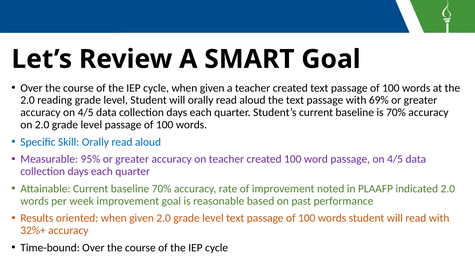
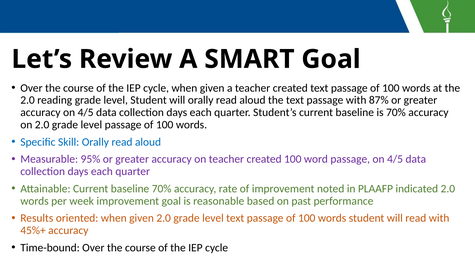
69%: 69% -> 87%
32%+: 32%+ -> 45%+
